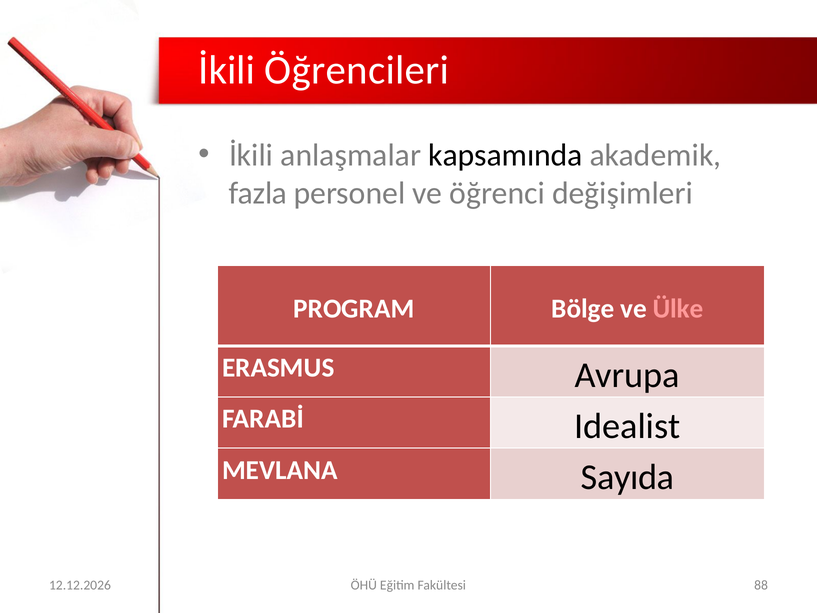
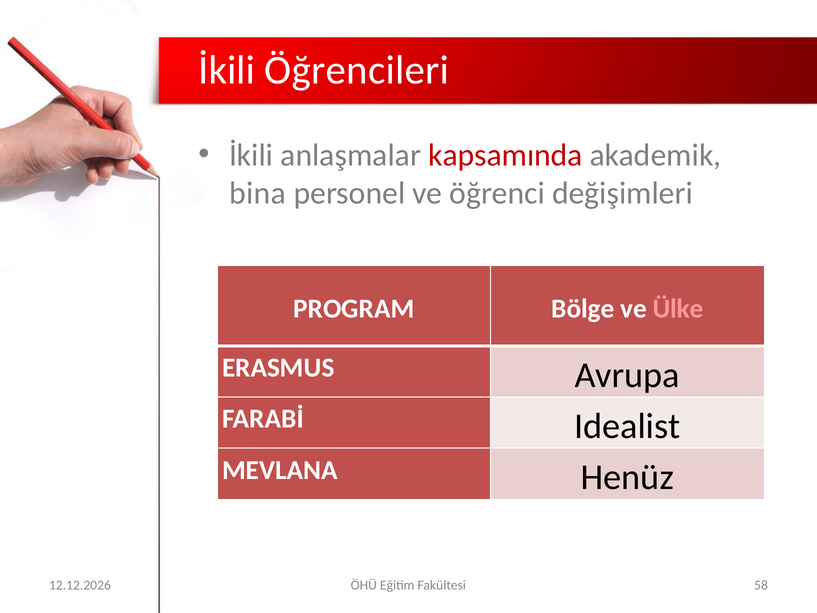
kapsamında colour: black -> red
fazla: fazla -> bina
Sayıda: Sayıda -> Henüz
88: 88 -> 58
